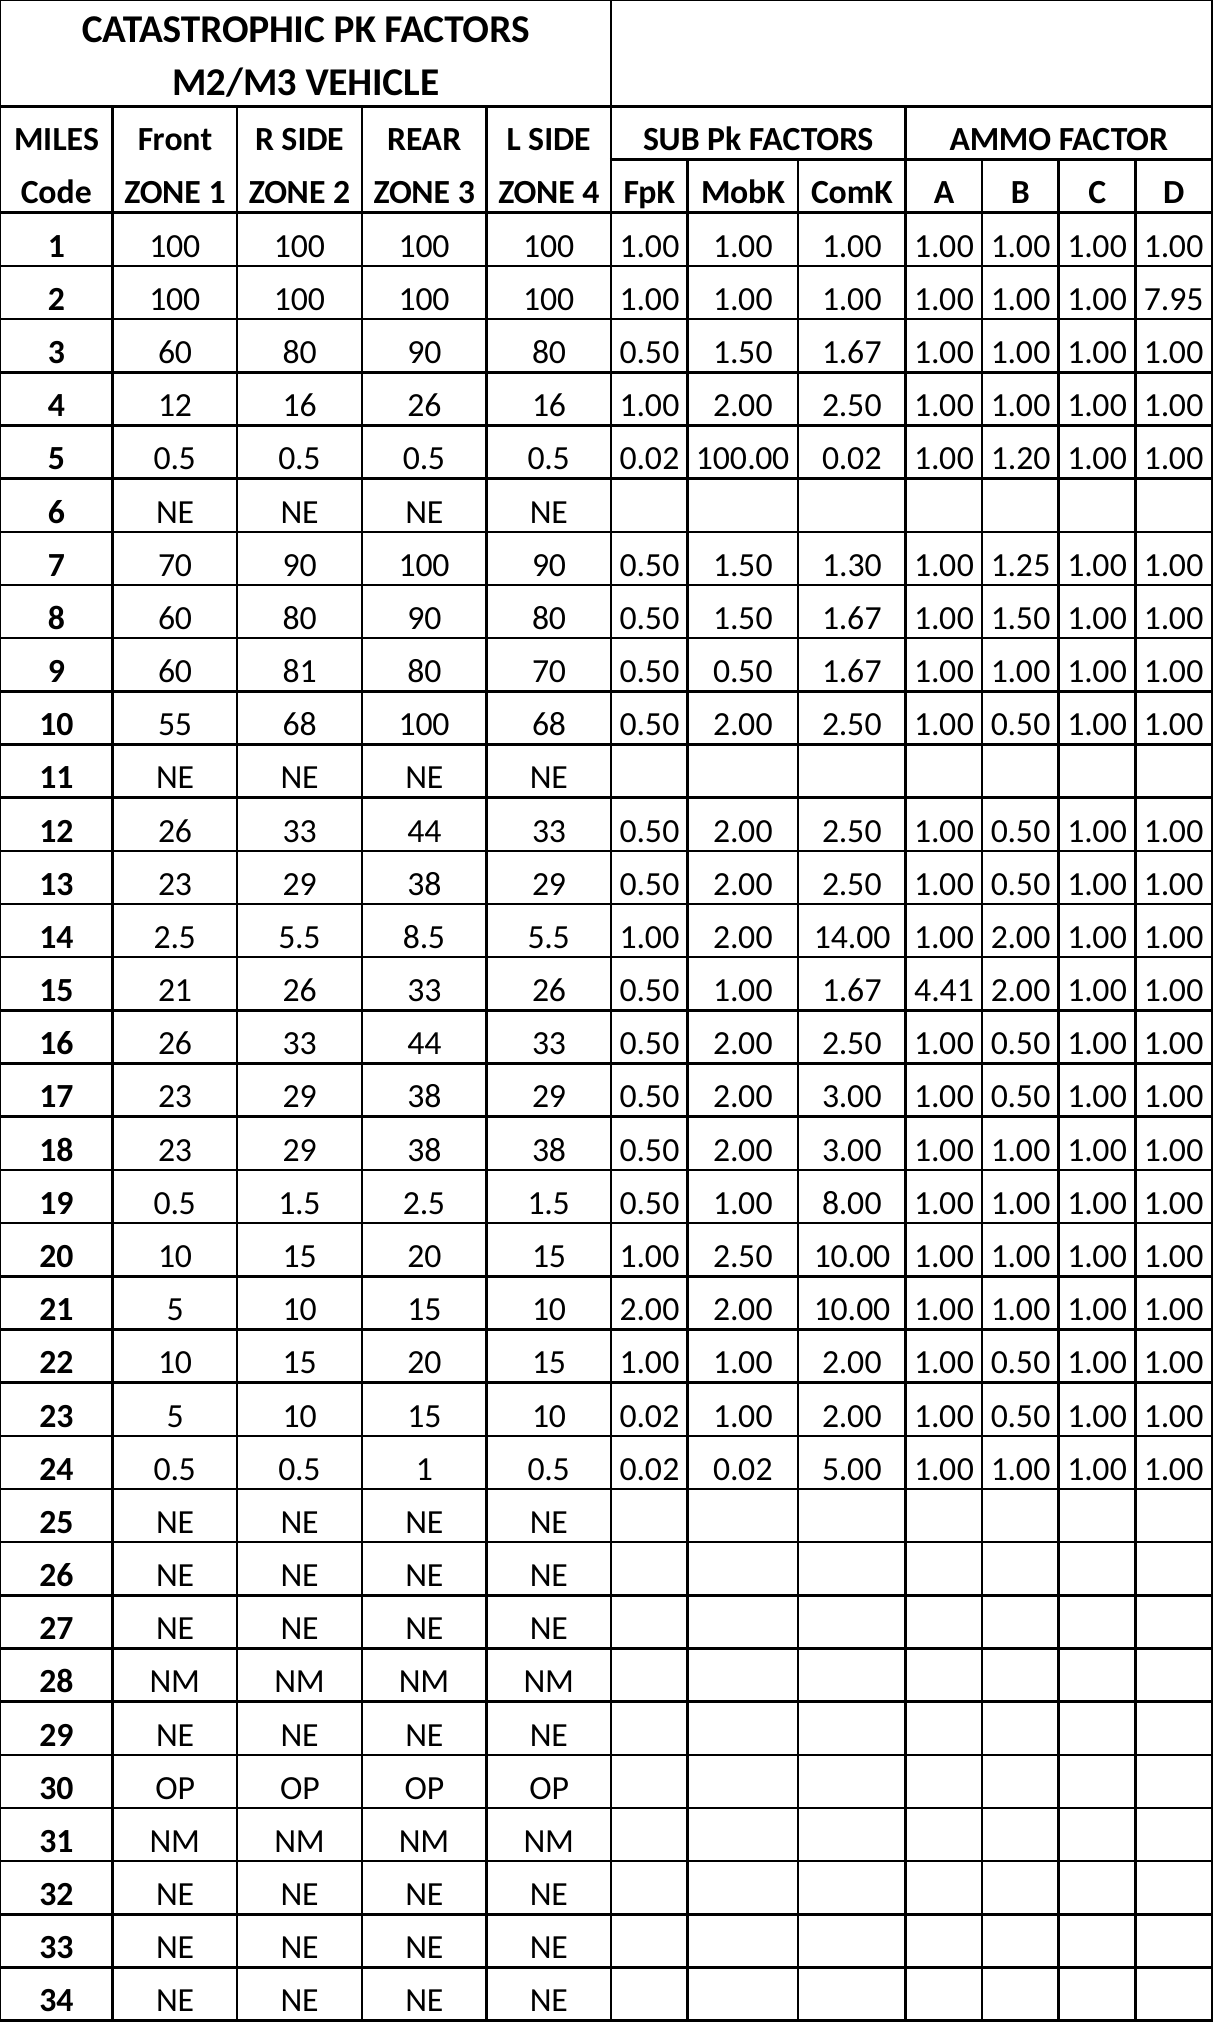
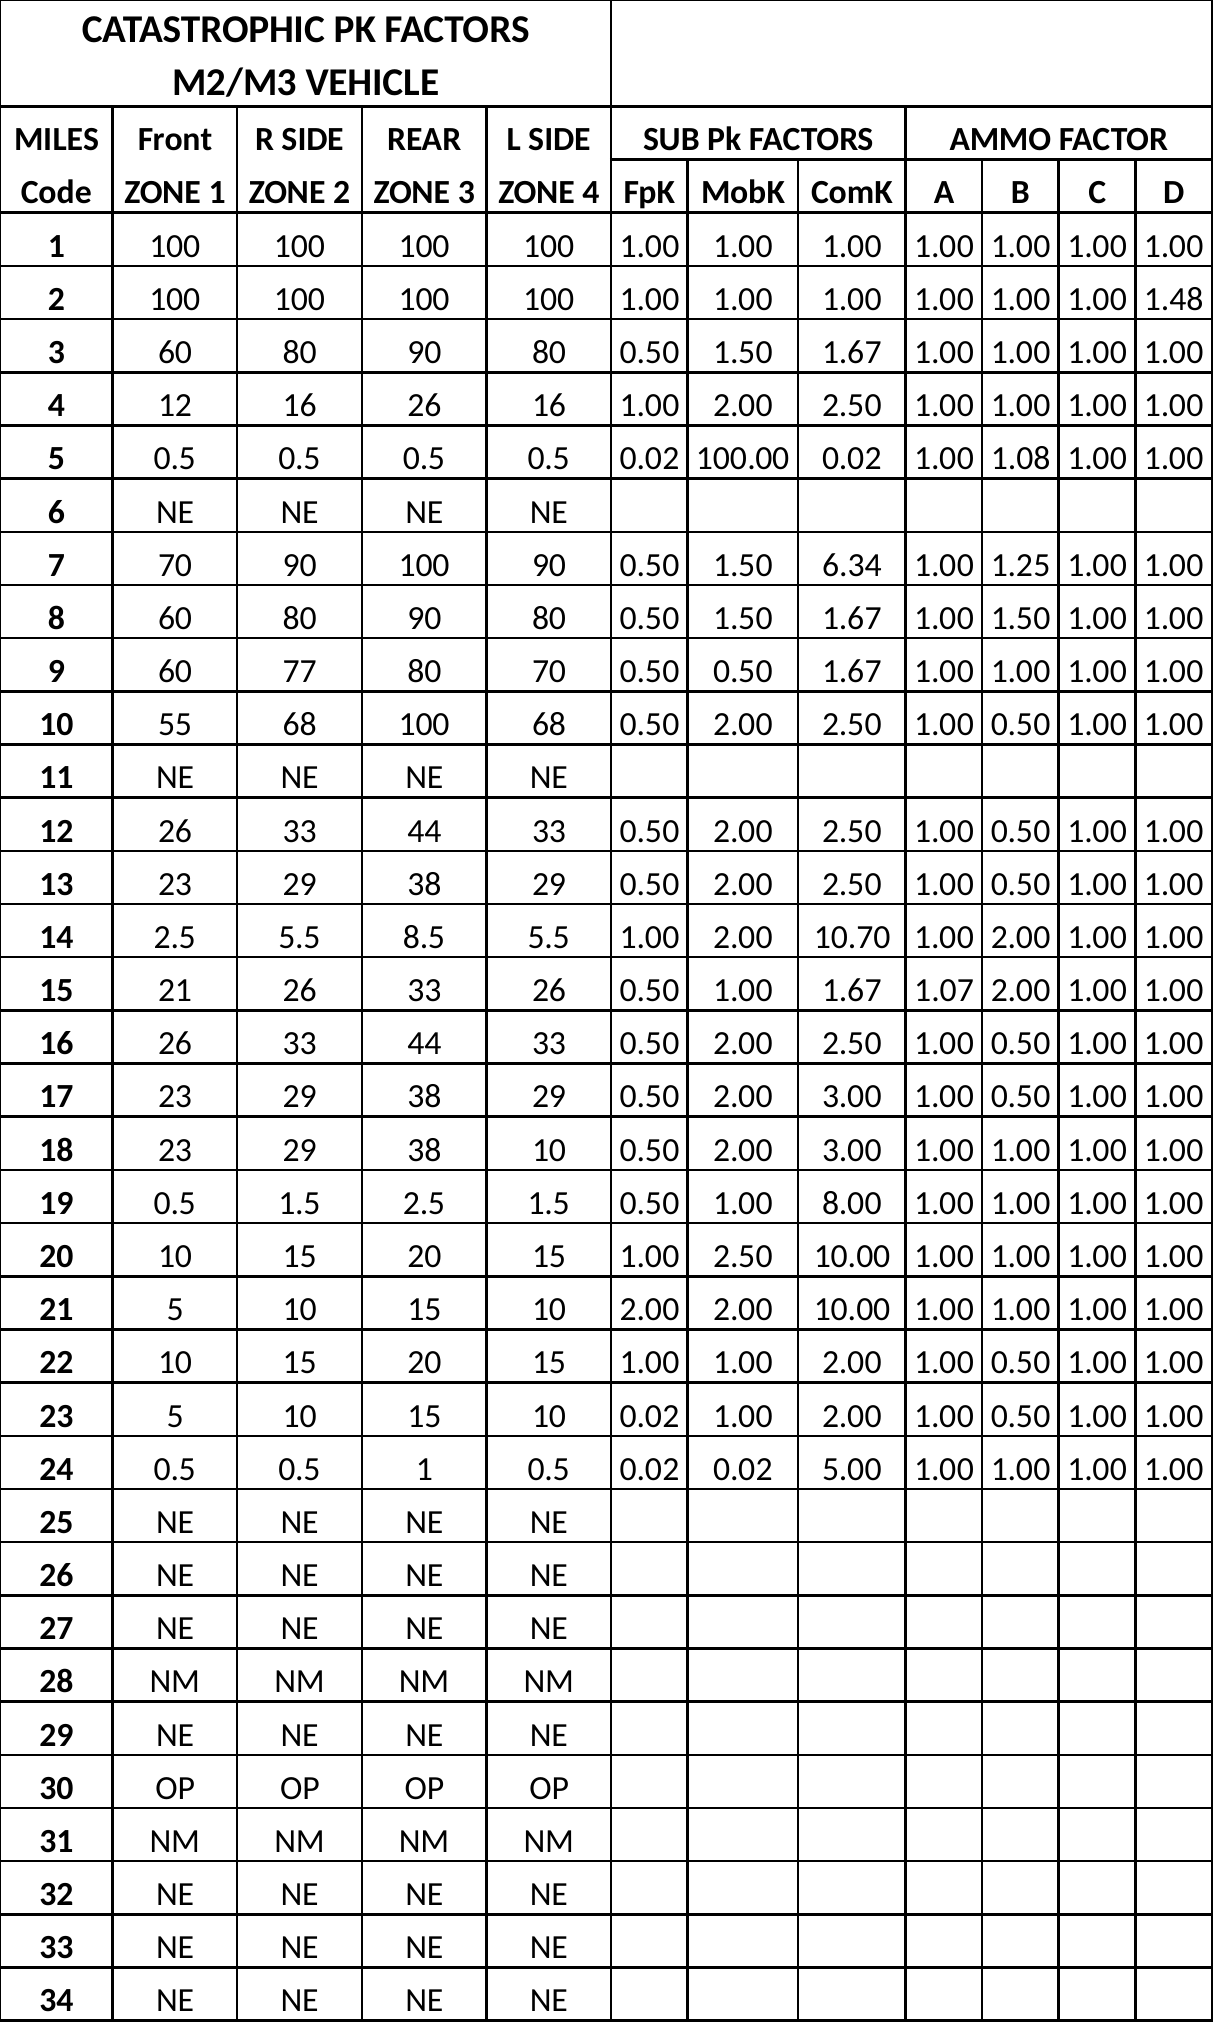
7.95: 7.95 -> 1.48
1.20: 1.20 -> 1.08
1.30: 1.30 -> 6.34
81: 81 -> 77
14.00: 14.00 -> 10.70
4.41: 4.41 -> 1.07
38 38: 38 -> 10
